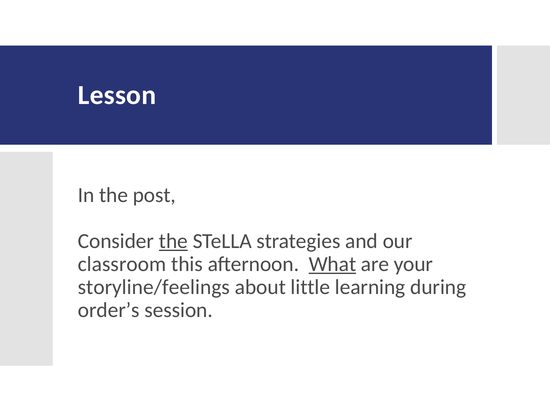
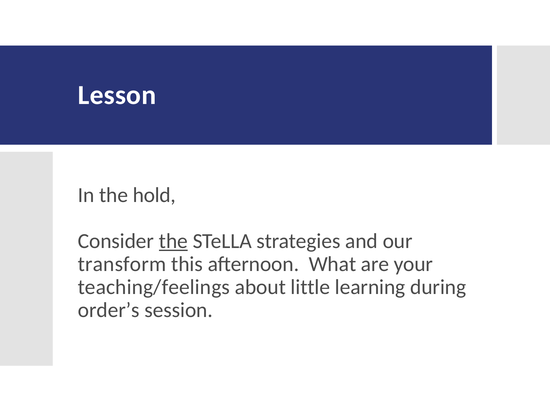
post: post -> hold
classroom: classroom -> transform
What underline: present -> none
storyline/feelings: storyline/feelings -> teaching/feelings
